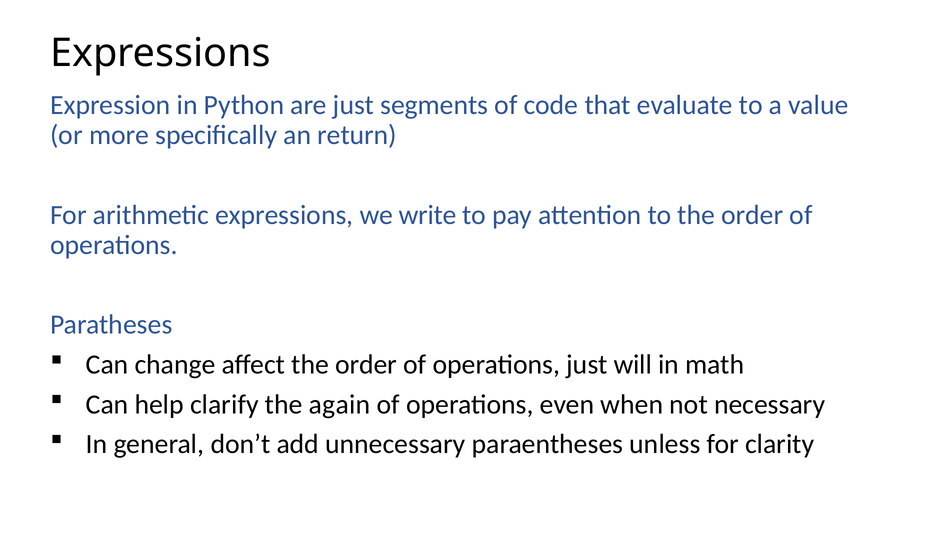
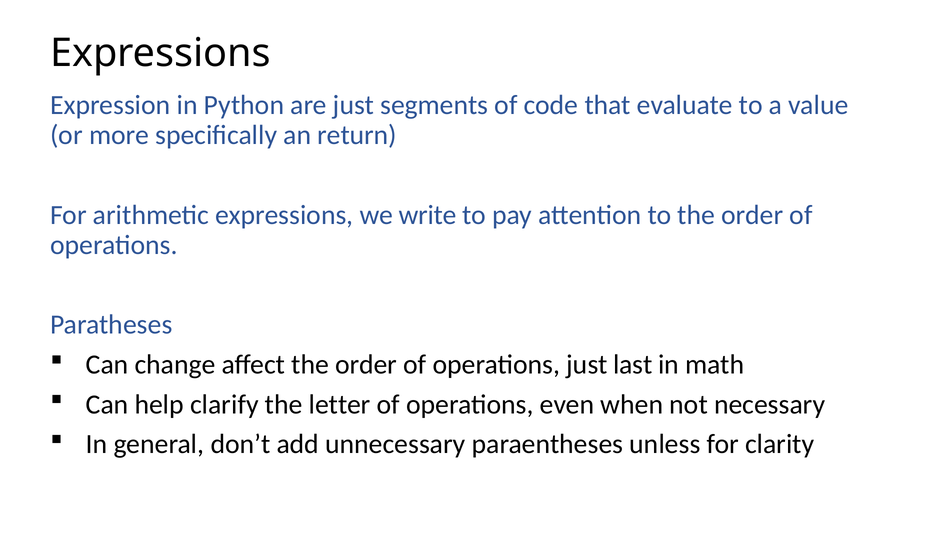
will: will -> last
again: again -> letter
